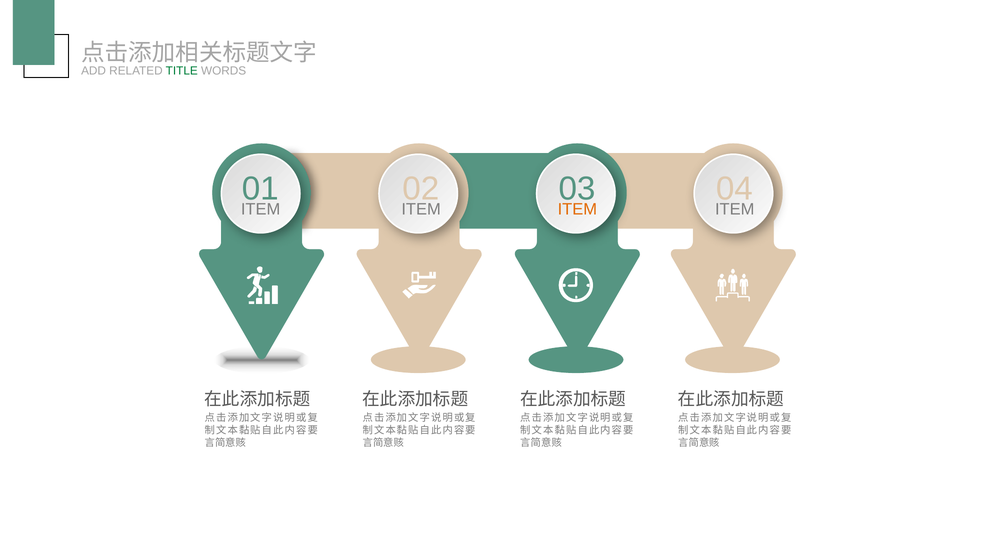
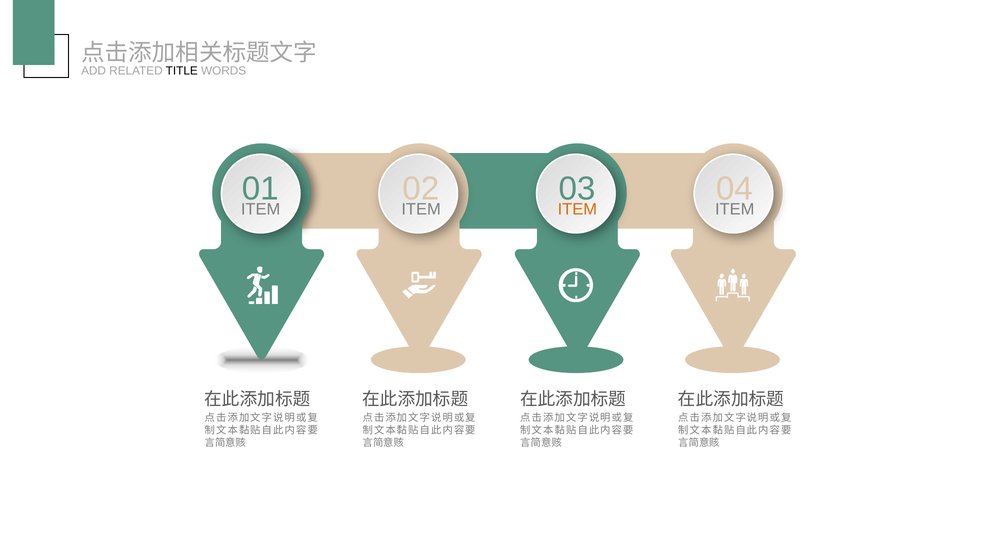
TITLE colour: green -> black
